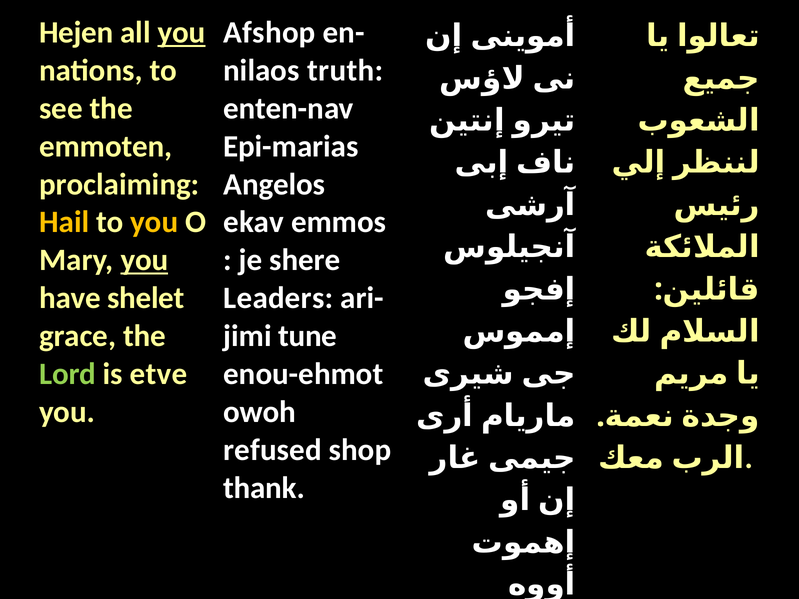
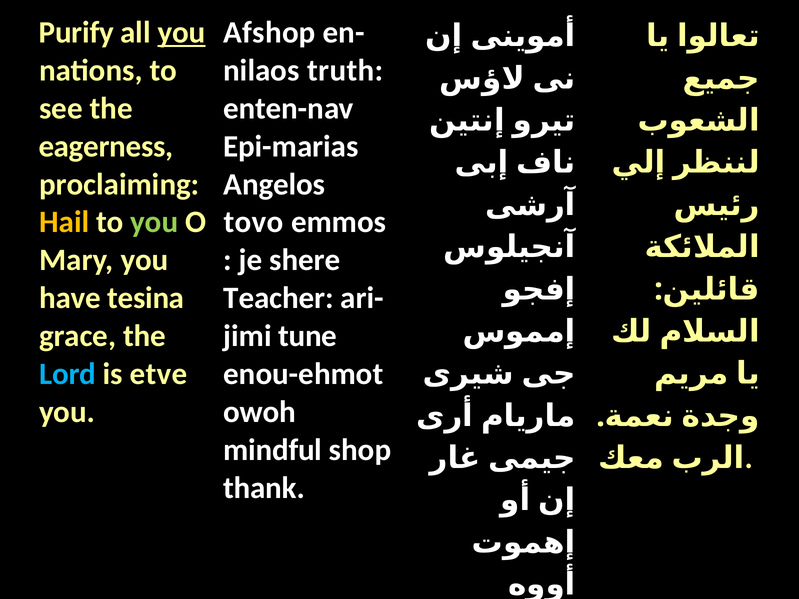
Hejen: Hejen -> Purify
emmoten: emmoten -> eagerness
you at (154, 222) colour: yellow -> light green
ekav: ekav -> tovo
you at (144, 260) underline: present -> none
shelet: shelet -> tesina
Leaders: Leaders -> Teacher
Lord colour: light green -> light blue
refused: refused -> mindful
